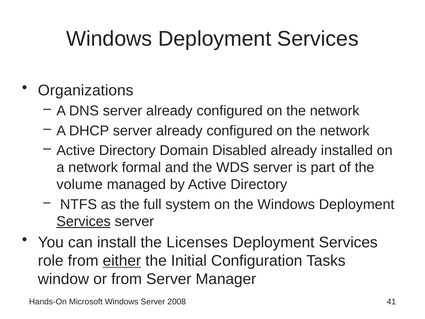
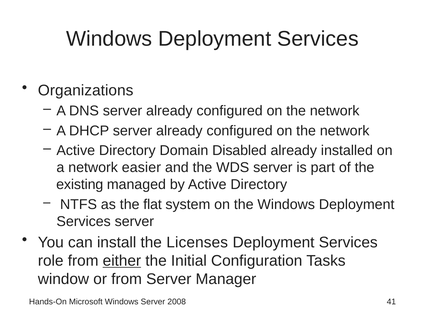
formal: formal -> easier
volume: volume -> existing
full: full -> flat
Services at (84, 221) underline: present -> none
